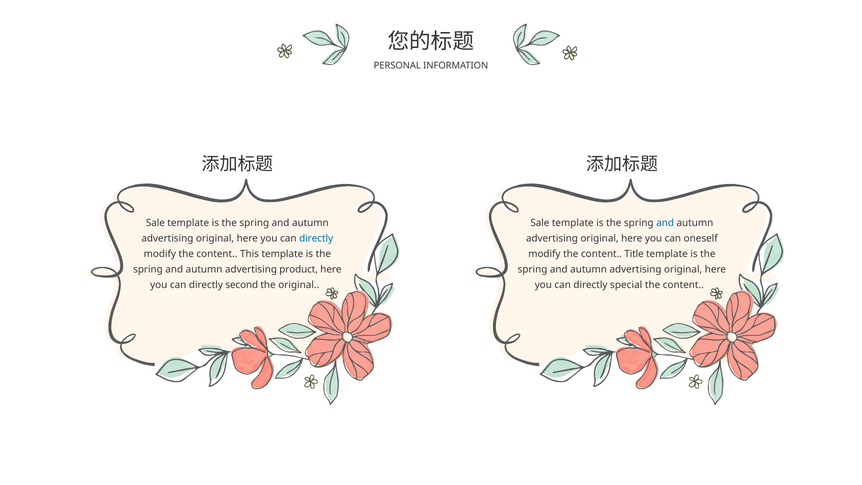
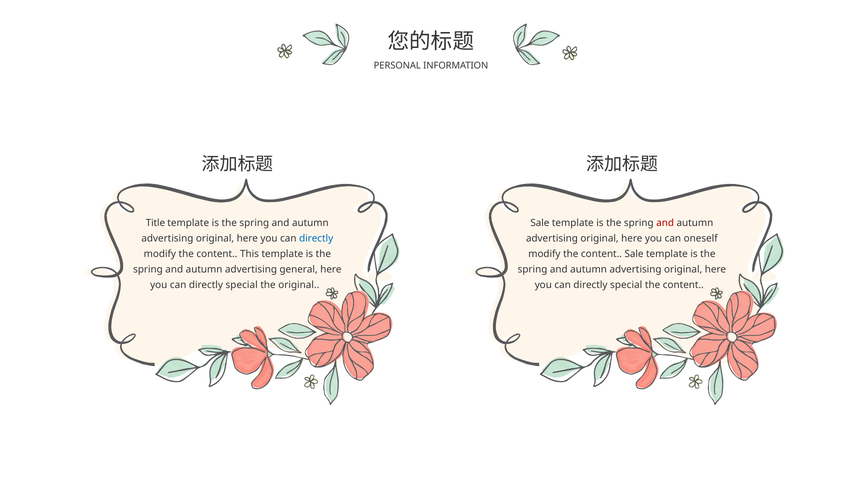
Sale at (155, 223): Sale -> Title
and at (665, 223) colour: blue -> red
content Title: Title -> Sale
product: product -> general
second at (242, 285): second -> special
